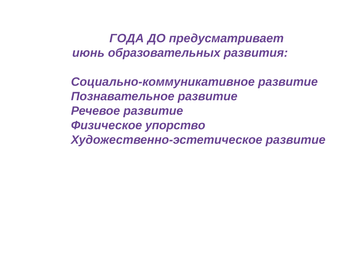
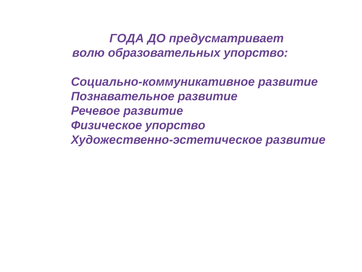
июнь: июнь -> волю
образовательных развития: развития -> упорство
